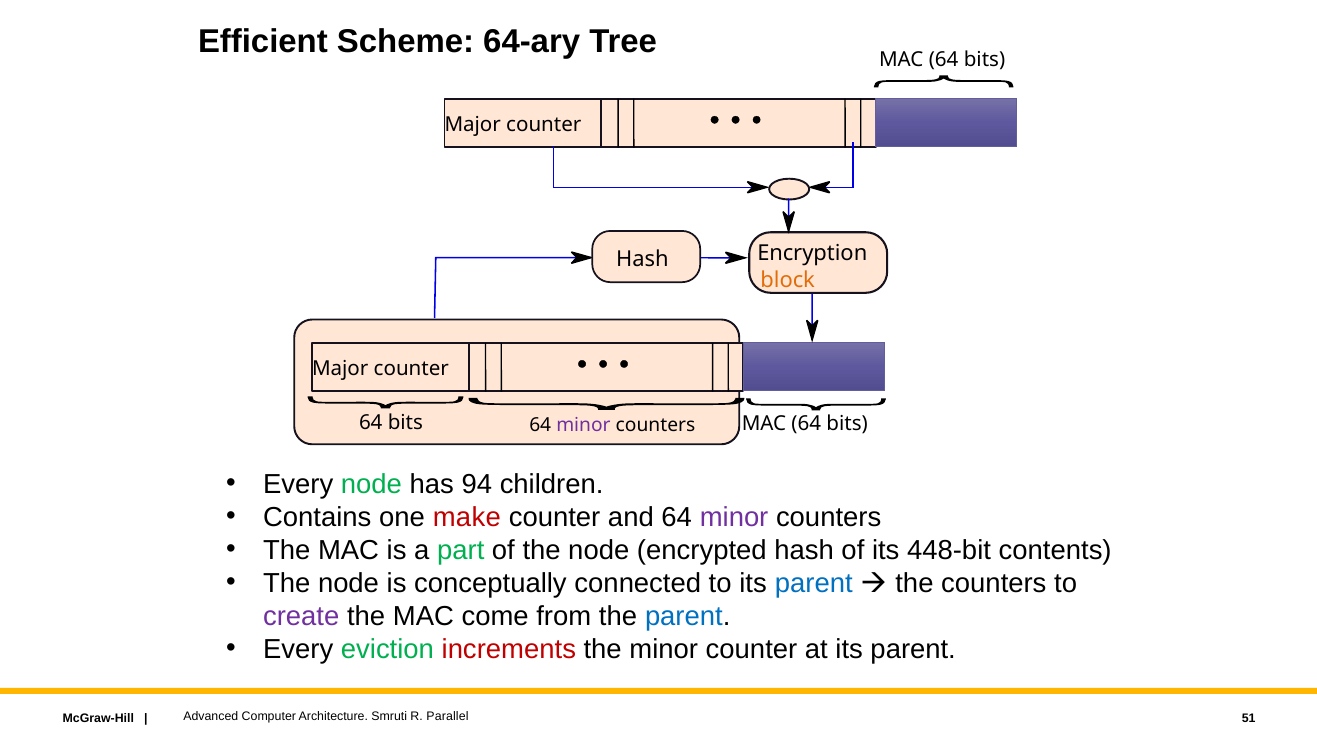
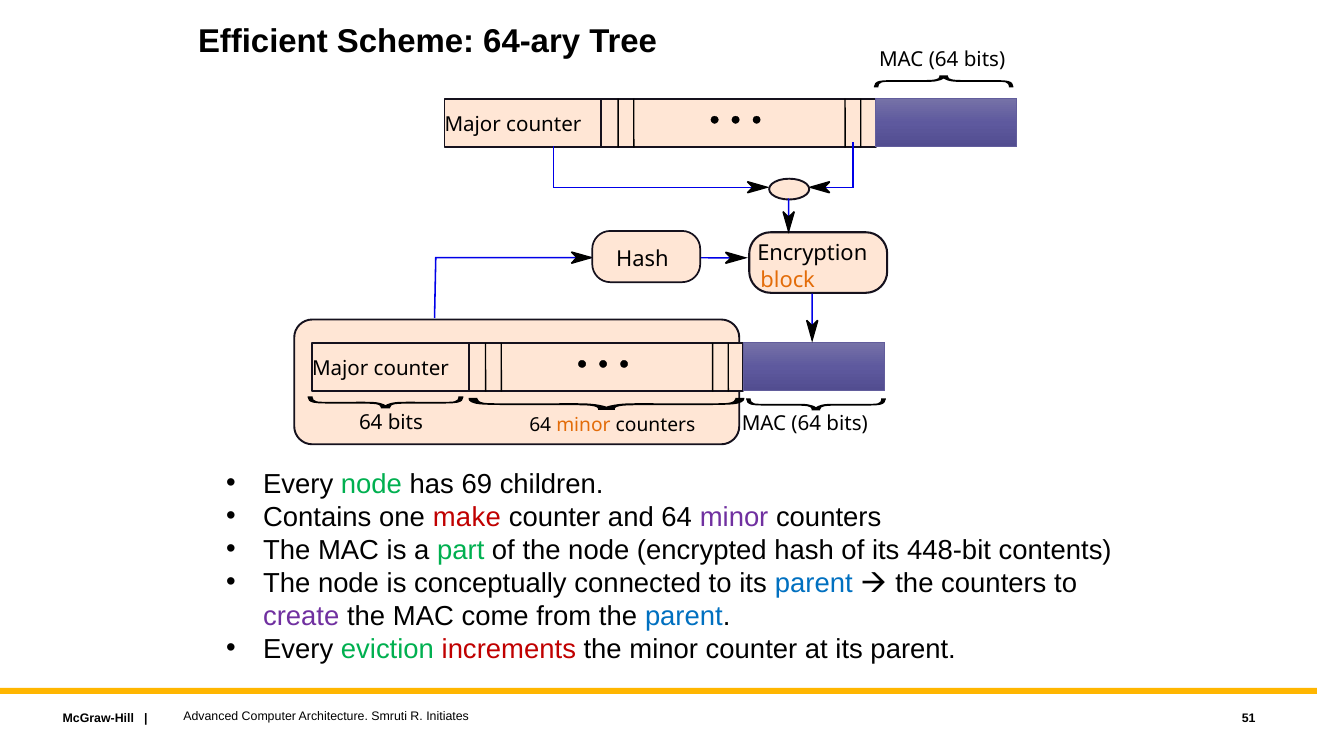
minor at (583, 425) colour: purple -> orange
94: 94 -> 69
Parallel: Parallel -> Initiates
